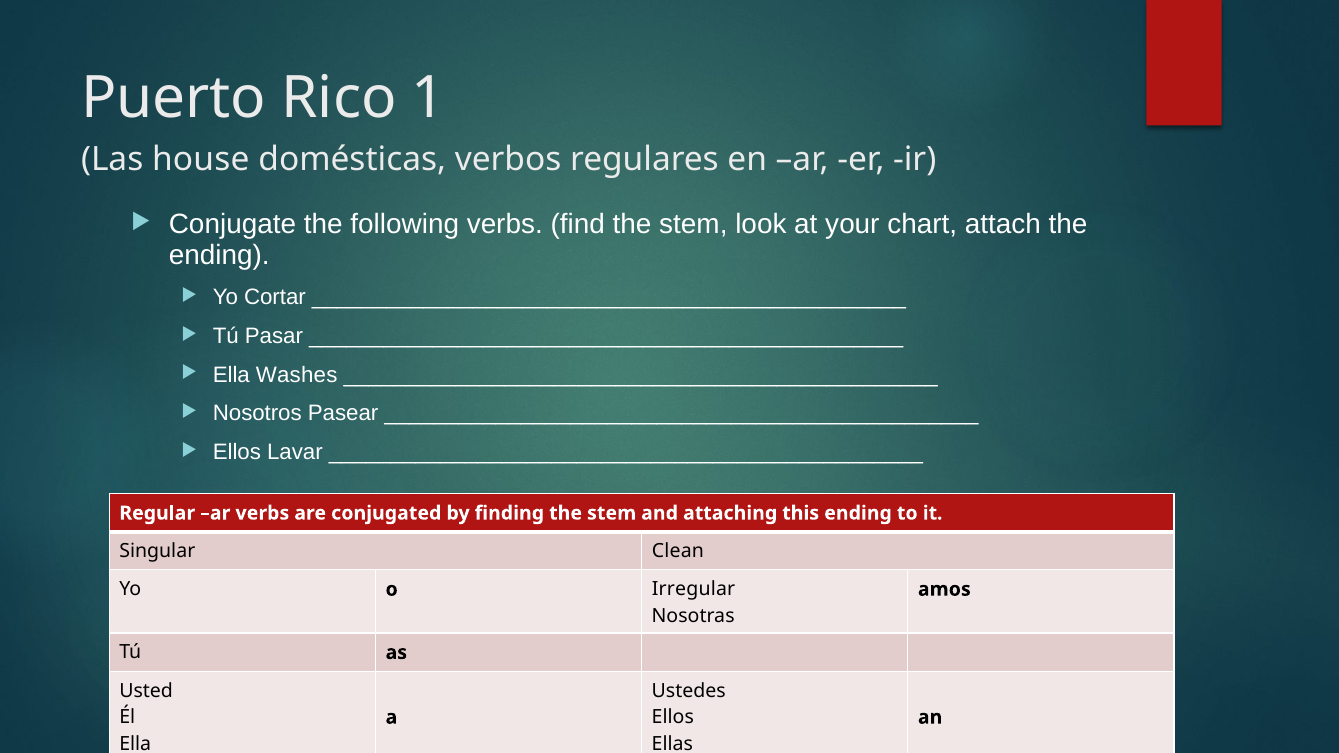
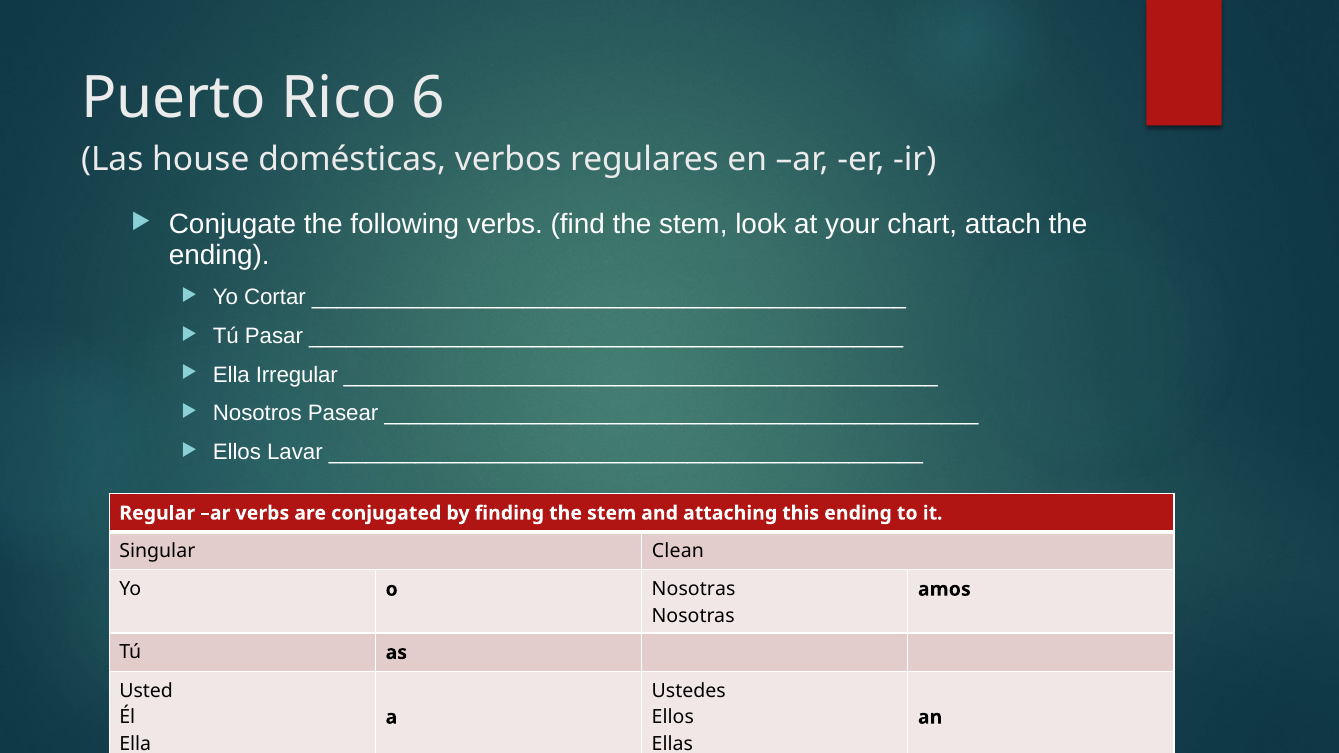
1: 1 -> 6
Washes: Washes -> Irregular
o Irregular: Irregular -> Nosotras
